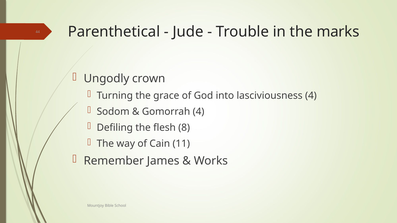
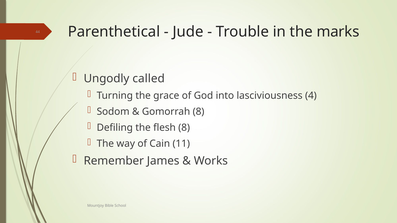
crown: crown -> called
Gomorrah 4: 4 -> 8
